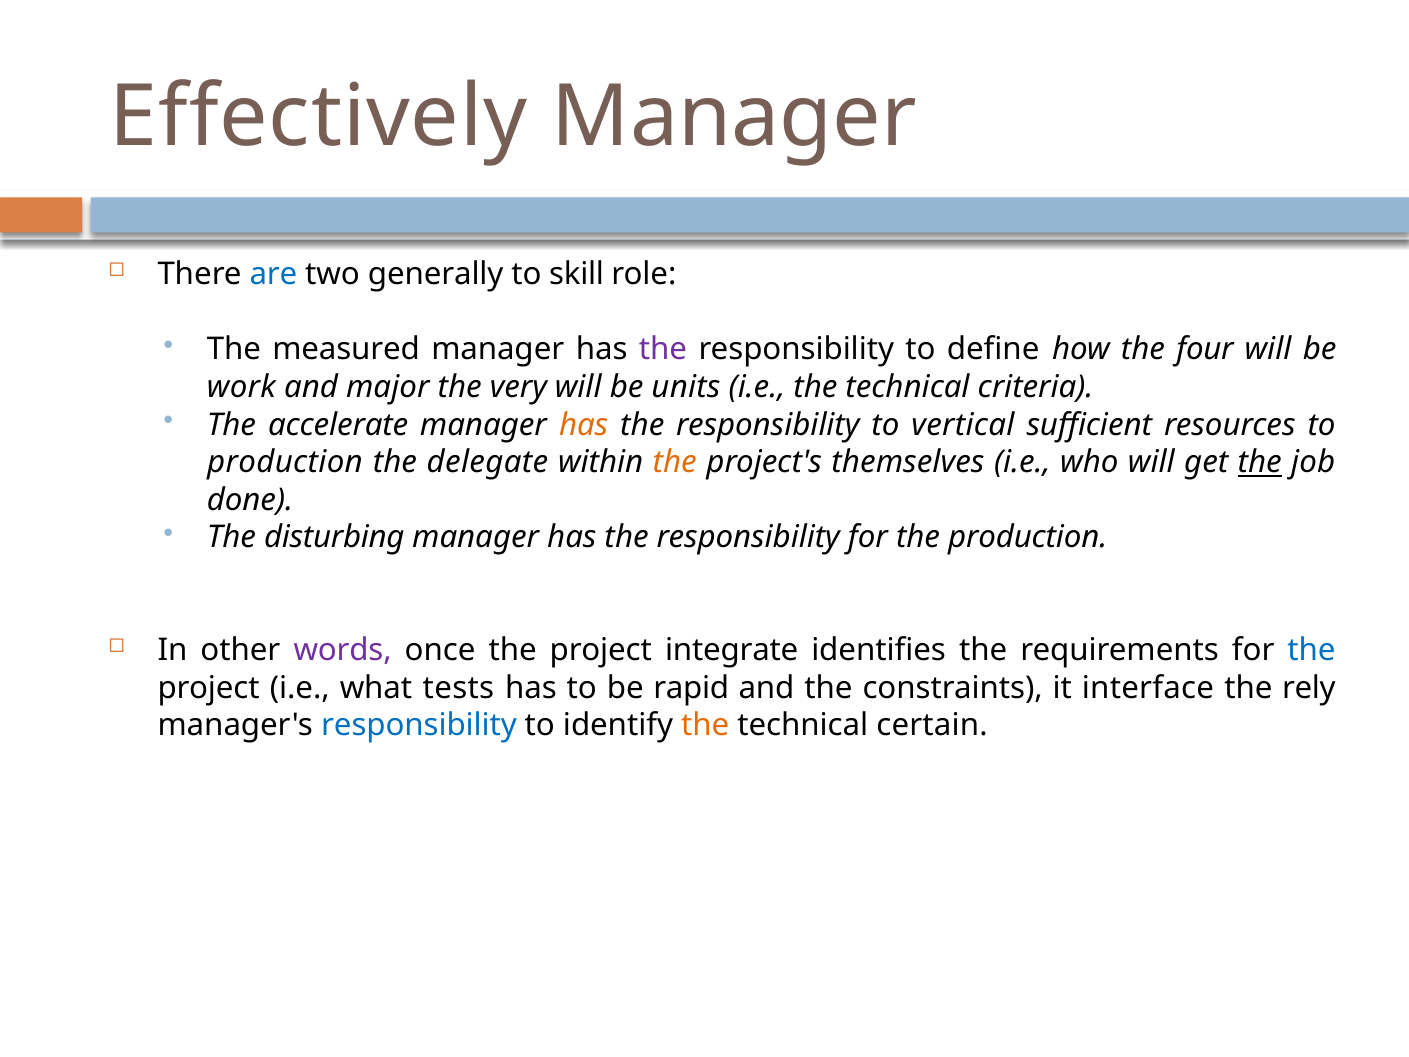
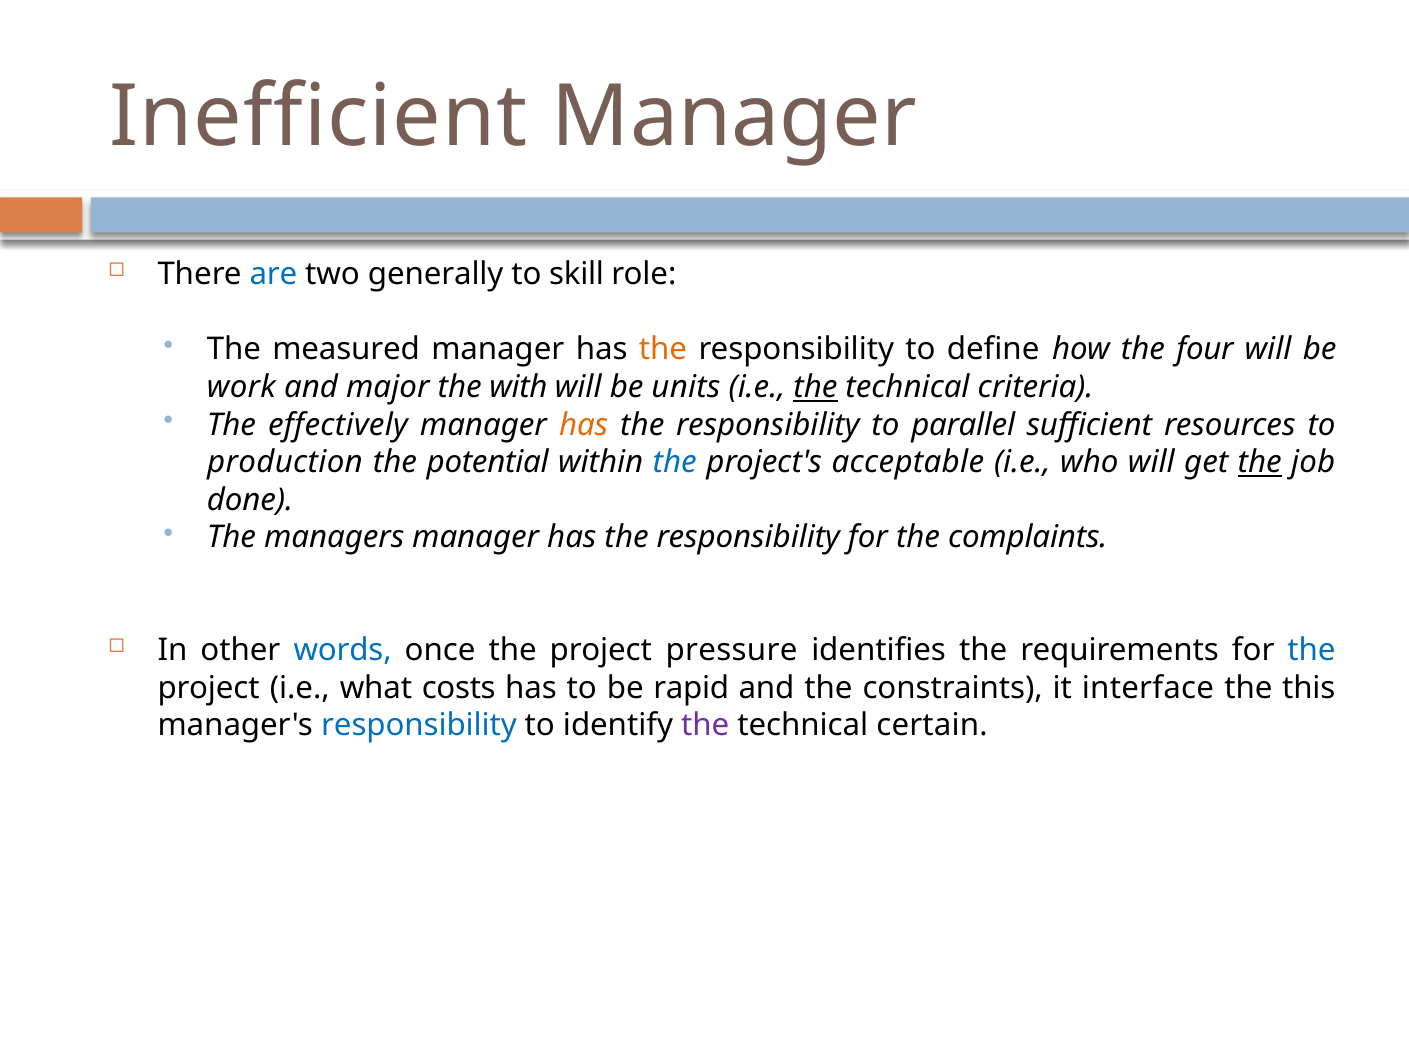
Effectively: Effectively -> Inefficient
the at (663, 350) colour: purple -> orange
very: very -> with
the at (815, 387) underline: none -> present
accelerate: accelerate -> effectively
vertical: vertical -> parallel
delegate: delegate -> potential
the at (675, 462) colour: orange -> blue
themselves: themselves -> acceptable
disturbing: disturbing -> managers
the production: production -> complaints
words colour: purple -> blue
integrate: integrate -> pressure
tests: tests -> costs
rely: rely -> this
the at (705, 725) colour: orange -> purple
